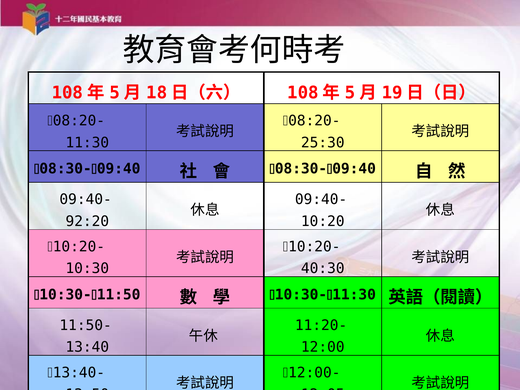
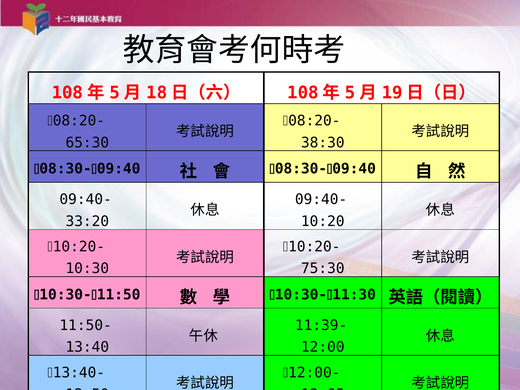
11:30: 11:30 -> 65:30
25:30: 25:30 -> 38:30
92:20: 92:20 -> 33:20
40:30: 40:30 -> 75:30
11:20-: 11:20- -> 11:39-
